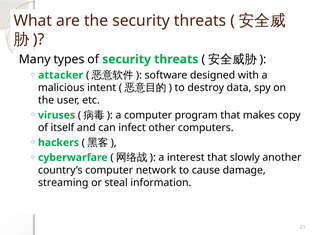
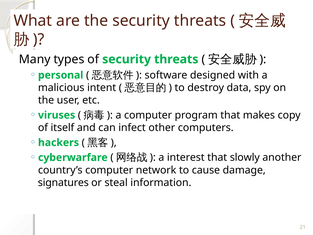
attacker: attacker -> personal
streaming: streaming -> signatures
